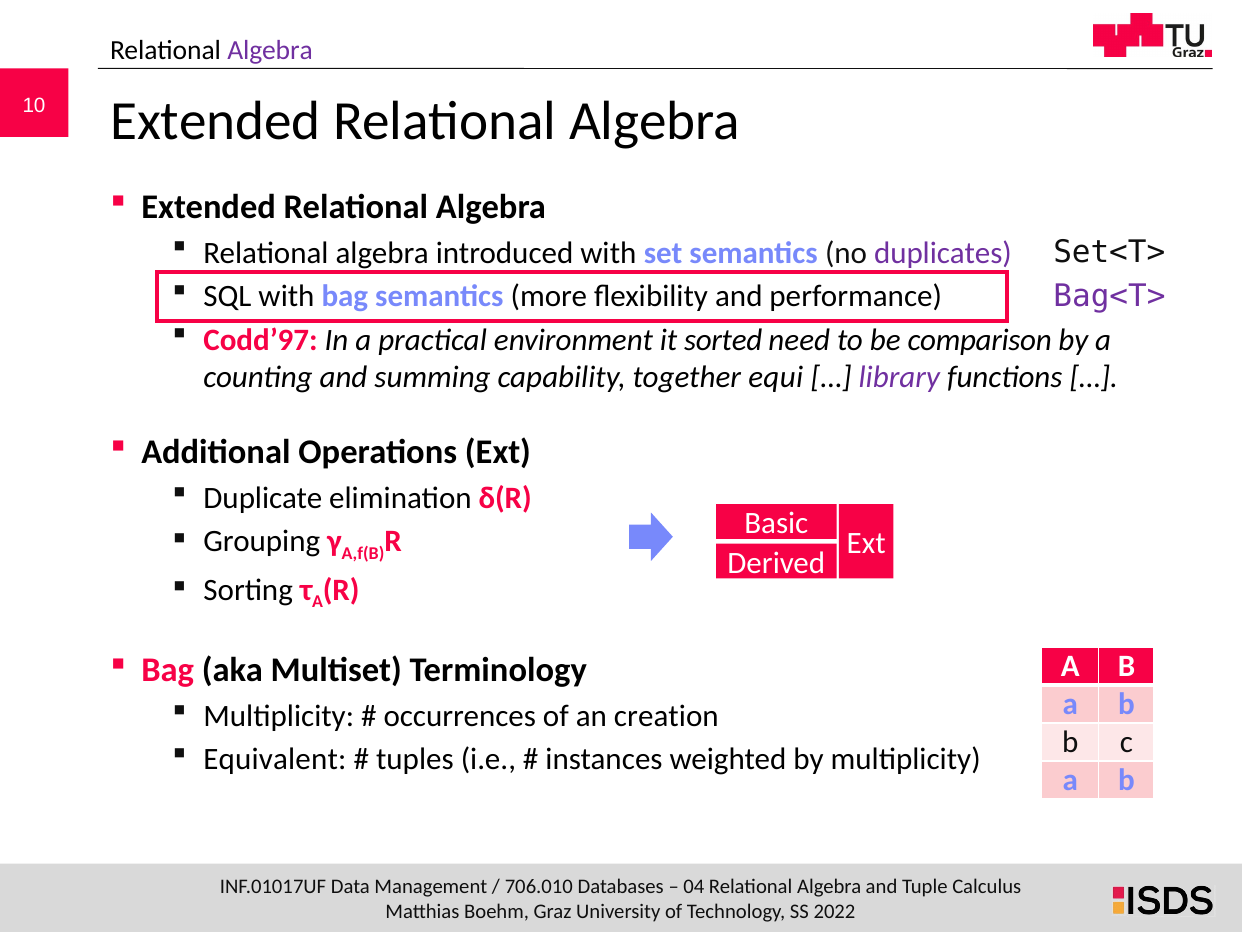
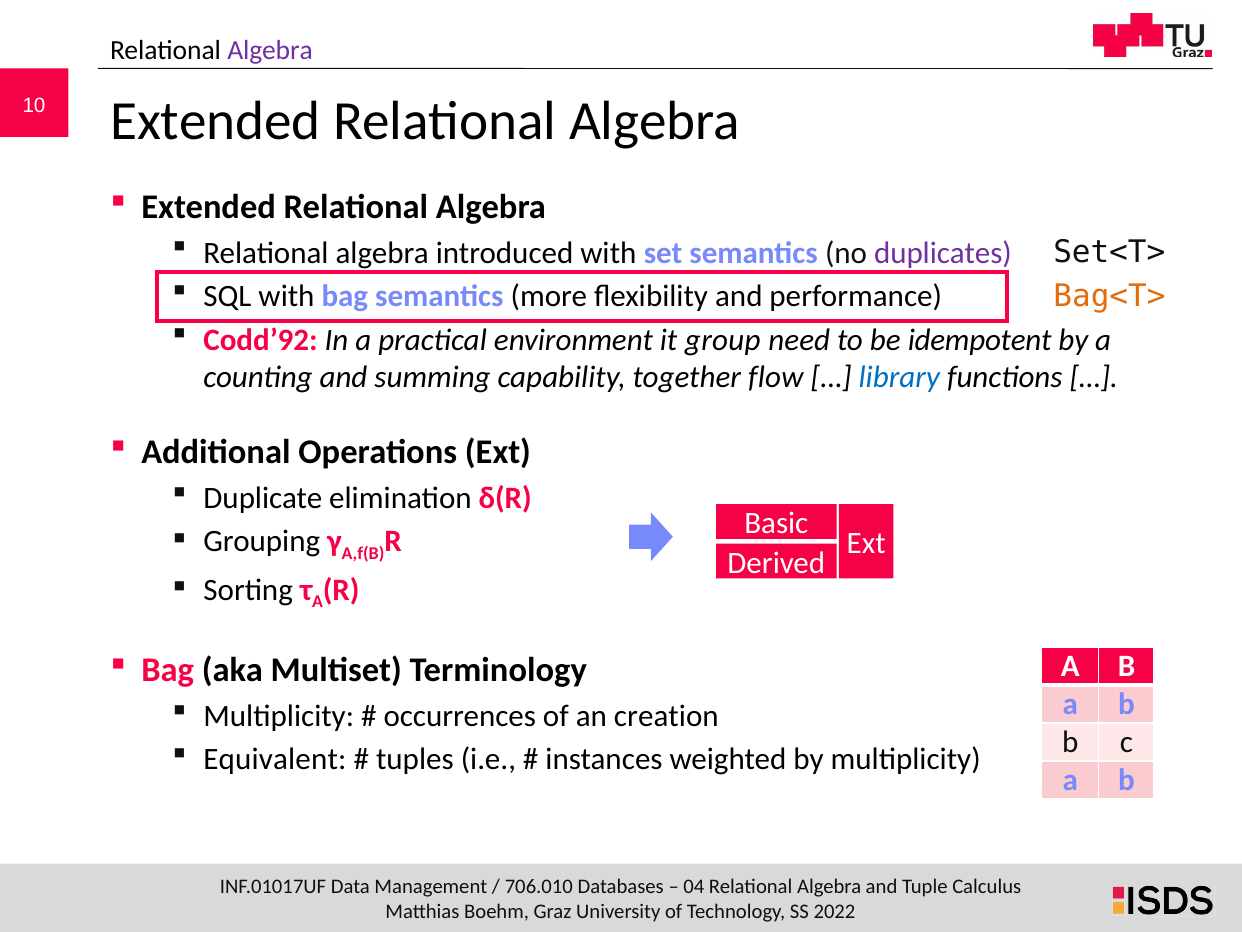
Bag<T> colour: purple -> orange
Codd’97: Codd’97 -> Codd’92
sorted: sorted -> group
comparison: comparison -> idempotent
equi: equi -> flow
library colour: purple -> blue
